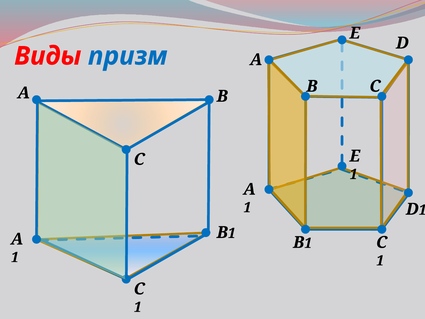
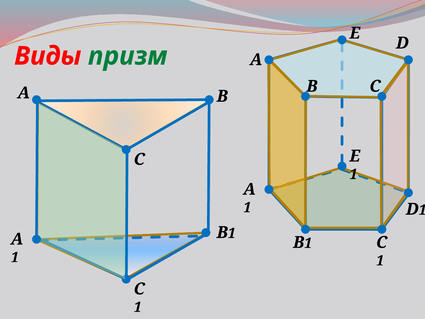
призм colour: blue -> green
